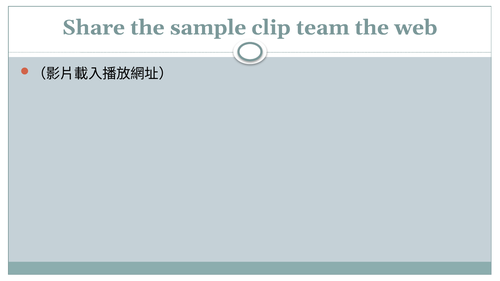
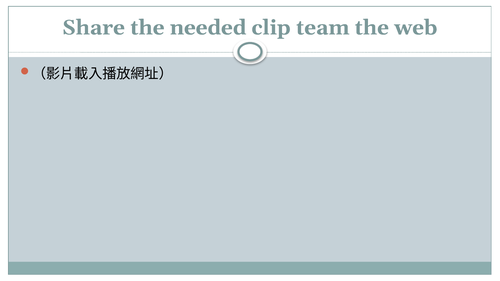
sample: sample -> needed
